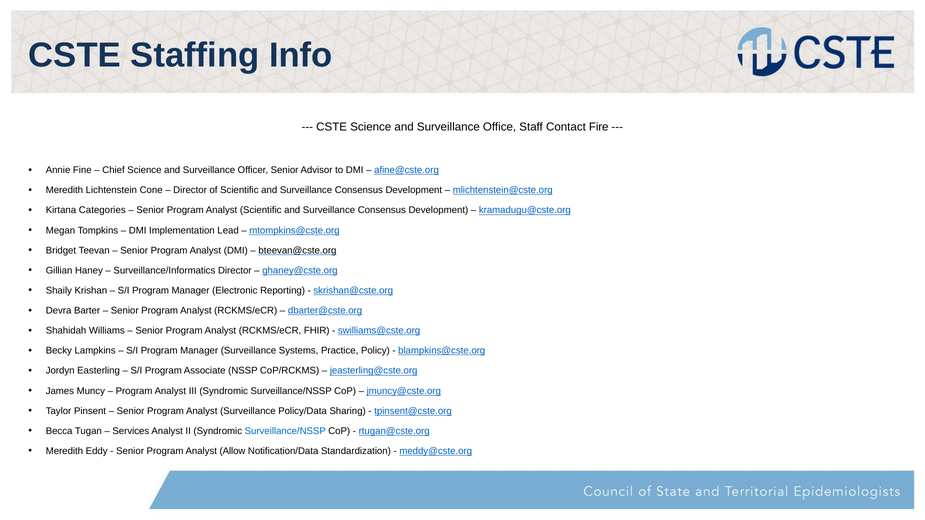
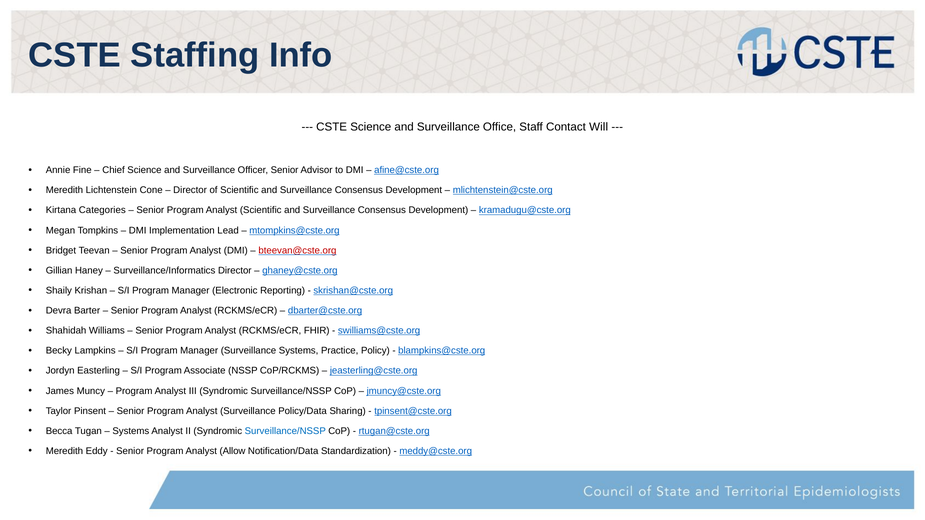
Fire: Fire -> Will
bteevan@cste.org colour: black -> red
Services at (131, 431): Services -> Systems
